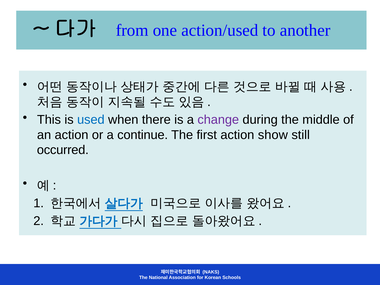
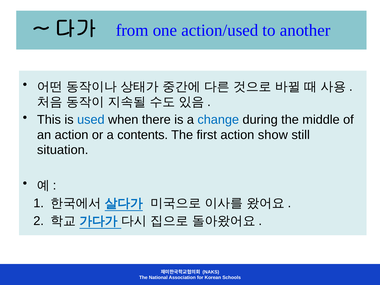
change colour: purple -> blue
continue: continue -> contents
occurred: occurred -> situation
